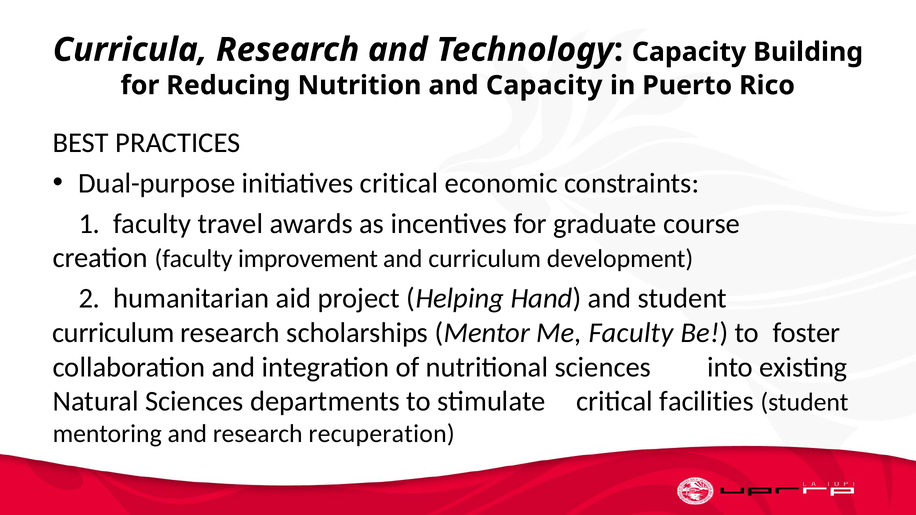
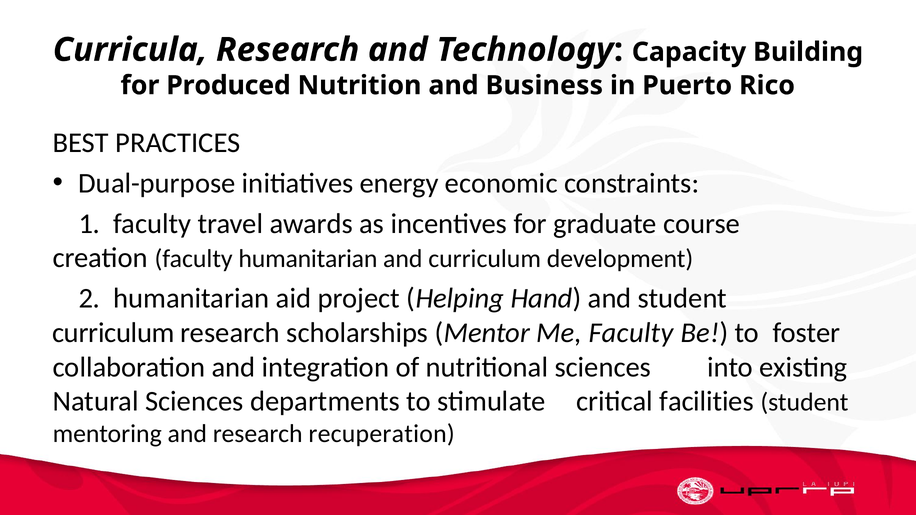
Reducing: Reducing -> Produced
and Capacity: Capacity -> Business
initiatives critical: critical -> energy
faculty improvement: improvement -> humanitarian
